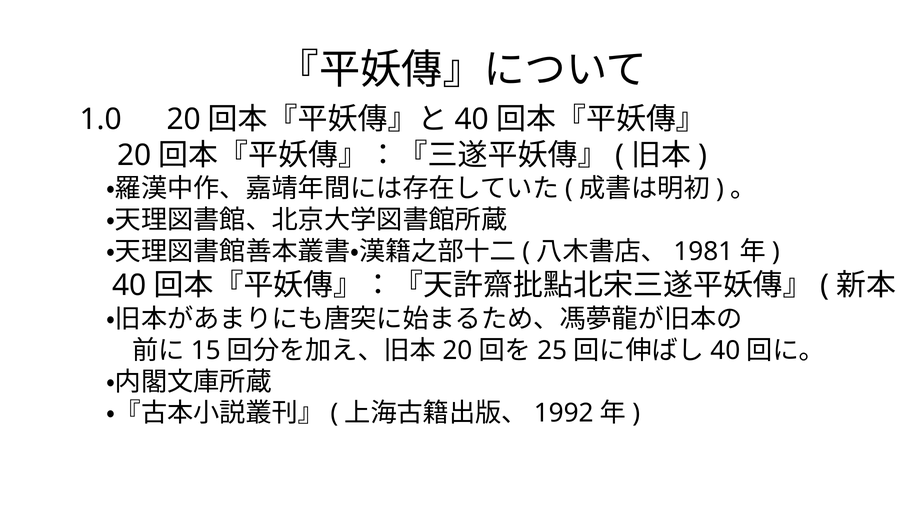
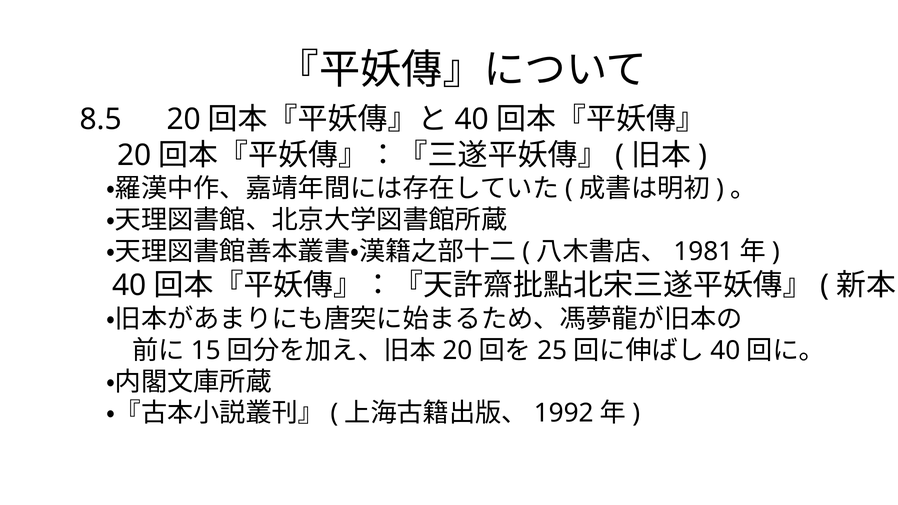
1.0: 1.0 -> 8.5
